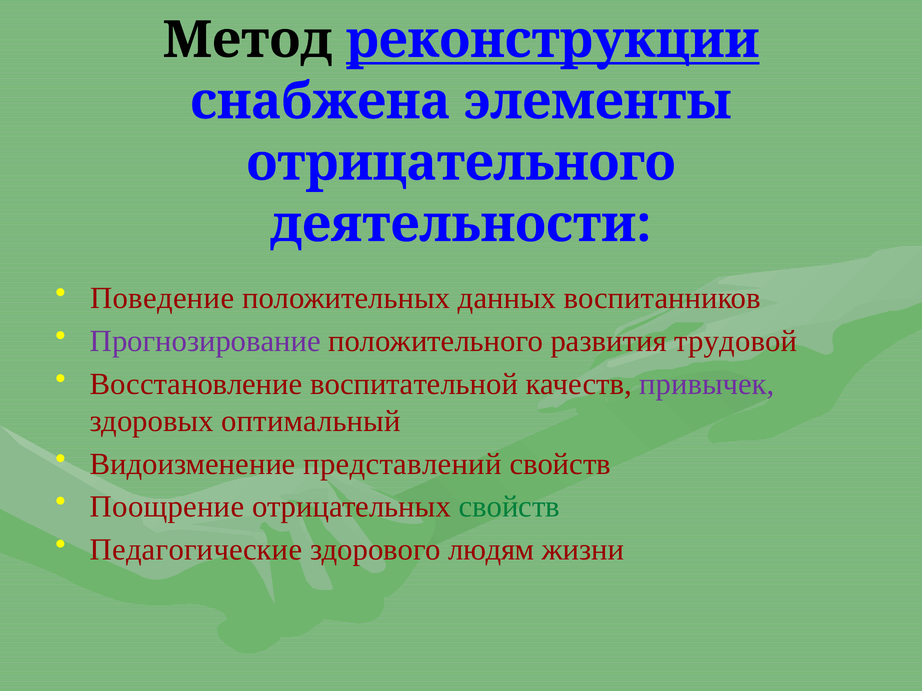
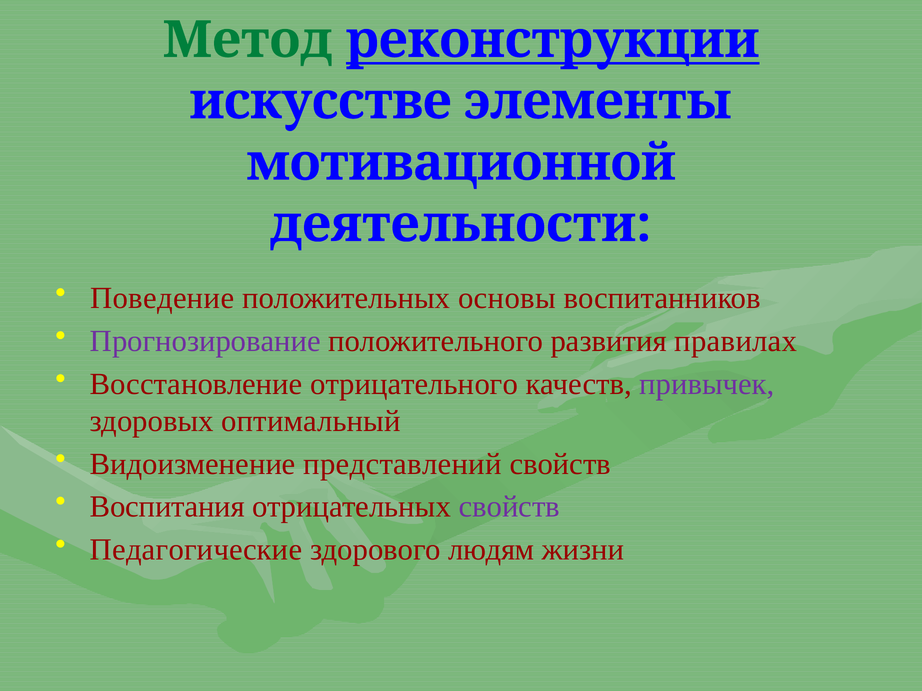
Метод colour: black -> green
снабжена: снабжена -> искусстве
отрицательного: отрицательного -> мотивационной
данных: данных -> основы
трудовой: трудовой -> правилах
воспитательной: воспитательной -> отрицательного
Поощрение: Поощрение -> Воспитания
свойств at (509, 507) colour: green -> purple
